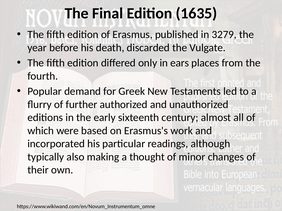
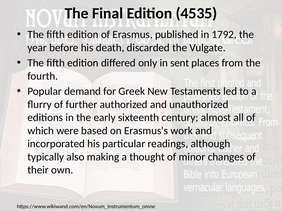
1635: 1635 -> 4535
3279: 3279 -> 1792
ears: ears -> sent
